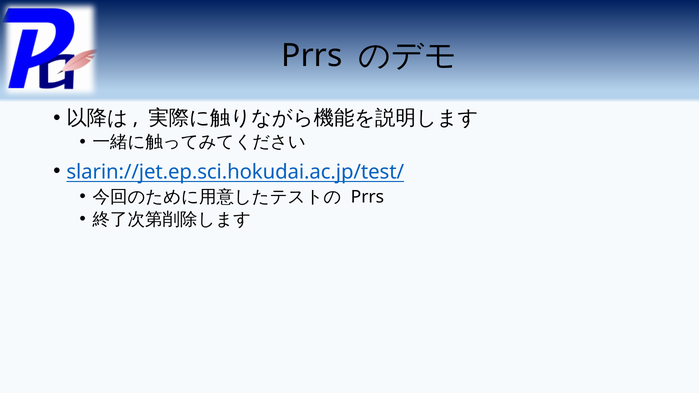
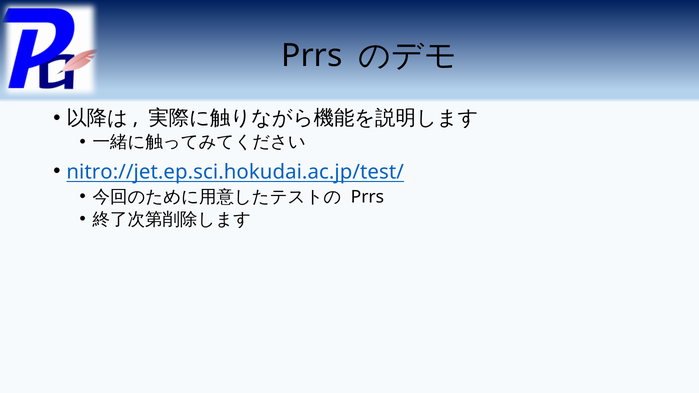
slarin://jet.ep.sci.hokudai.ac.jp/test/: slarin://jet.ep.sci.hokudai.ac.jp/test/ -> nitro://jet.ep.sci.hokudai.ac.jp/test/
